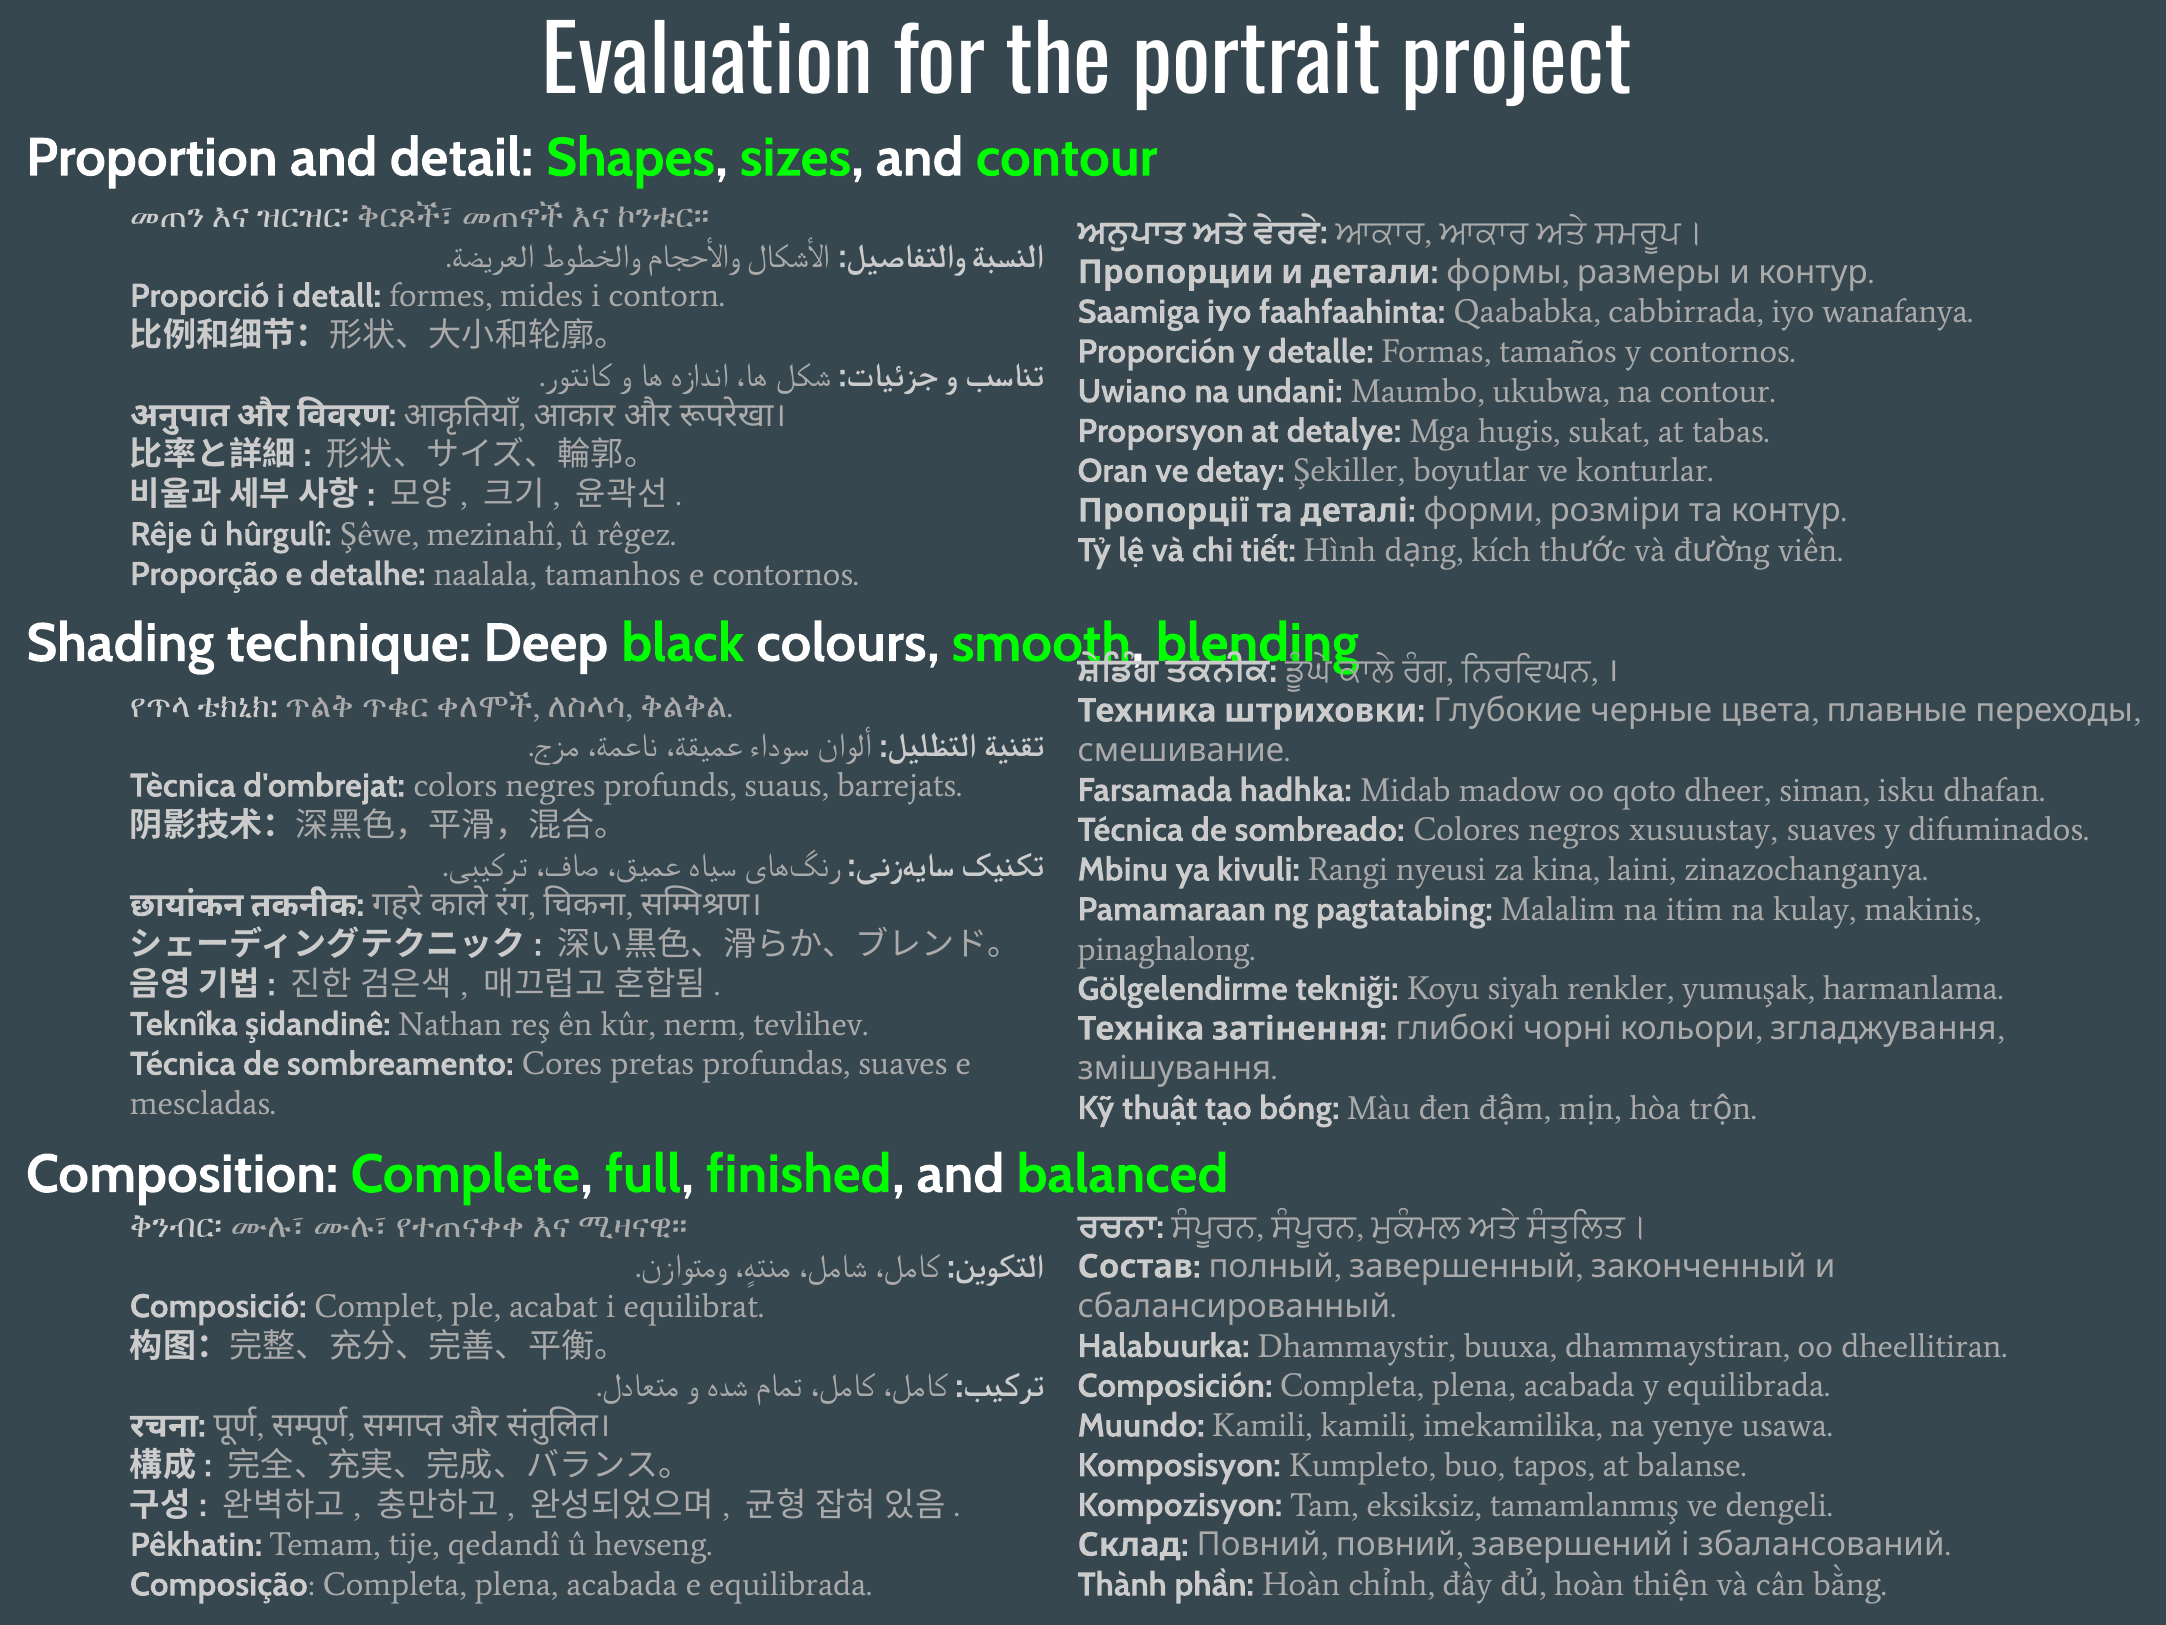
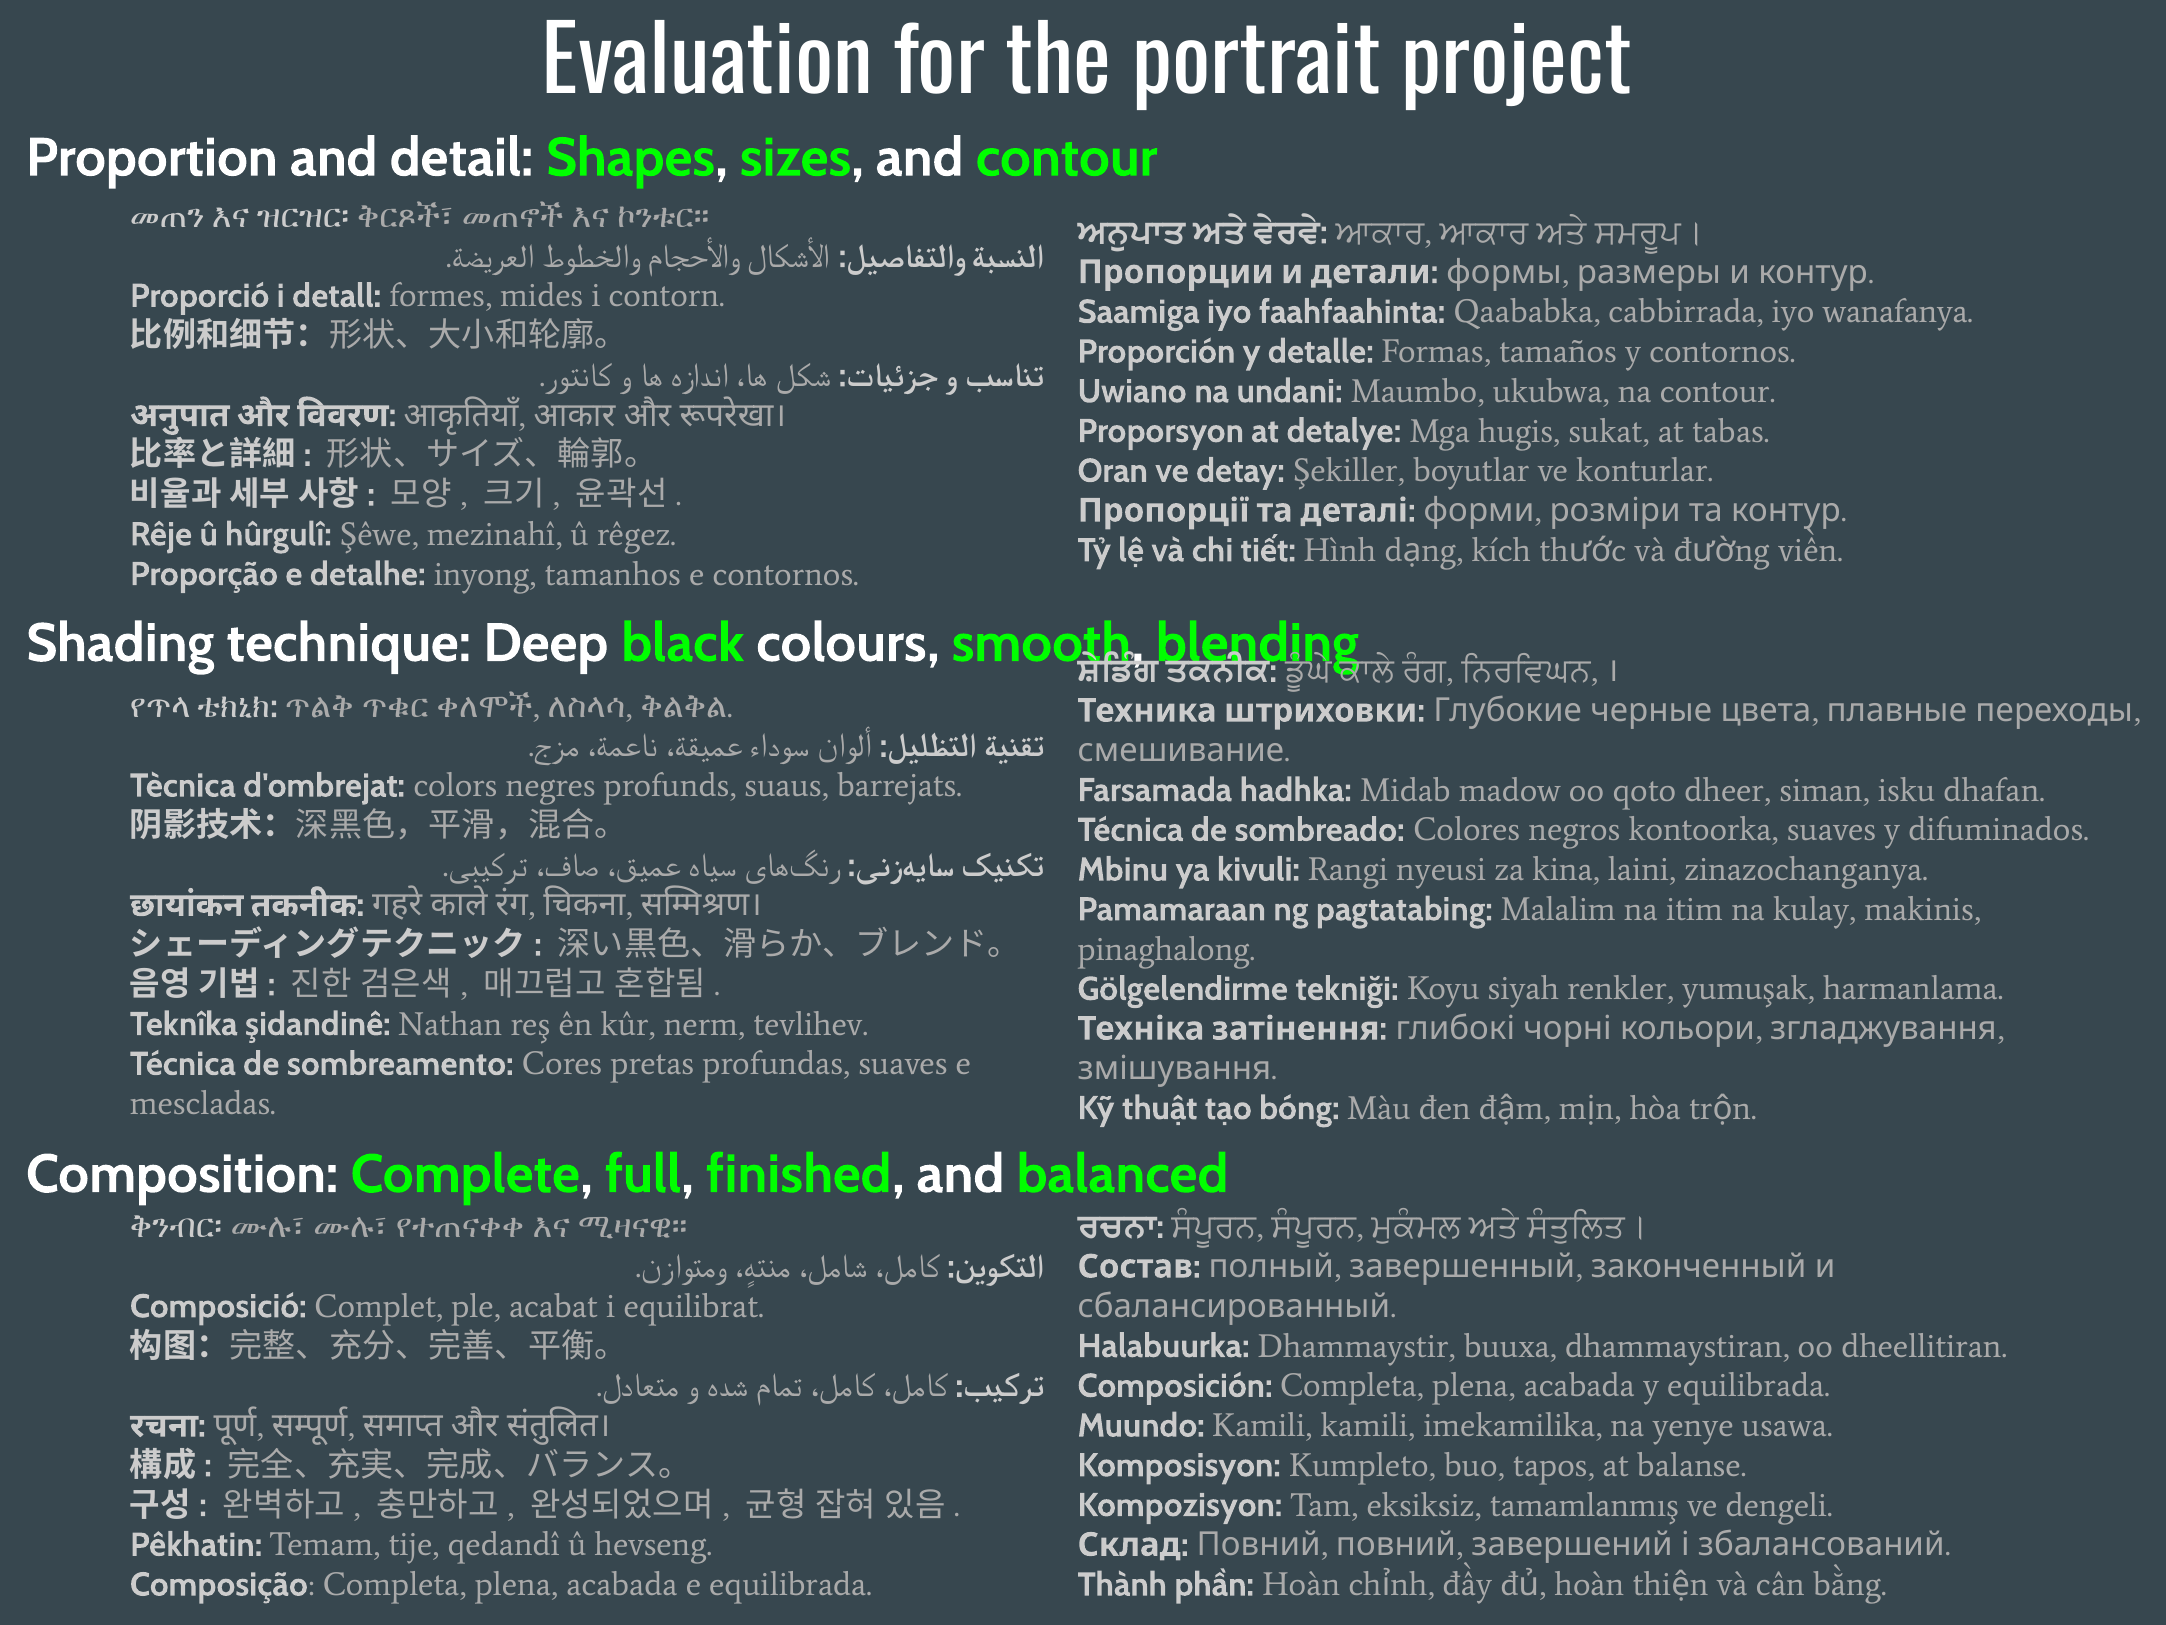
naalala: naalala -> inyong
xusuustay: xusuustay -> kontoorka
